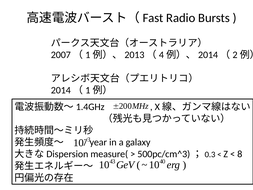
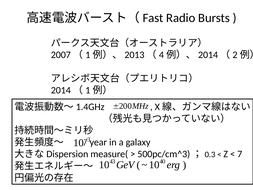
8: 8 -> 7
